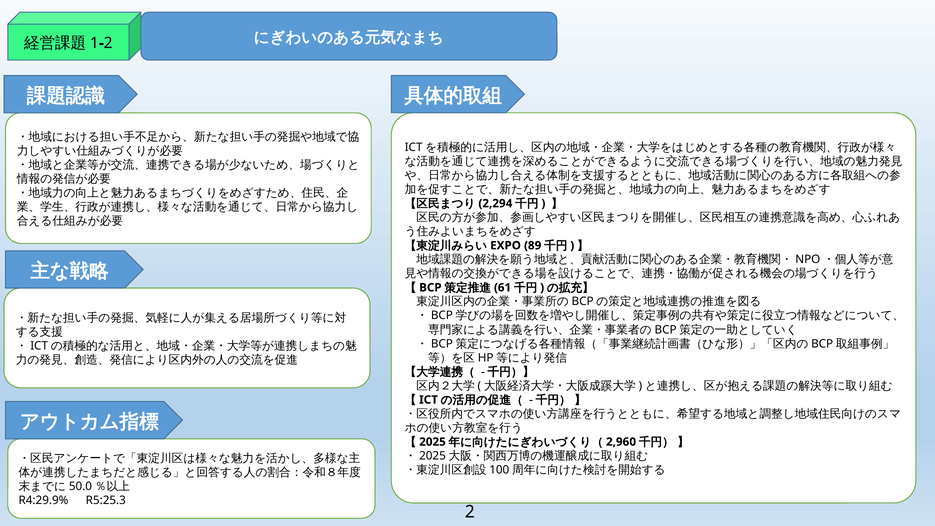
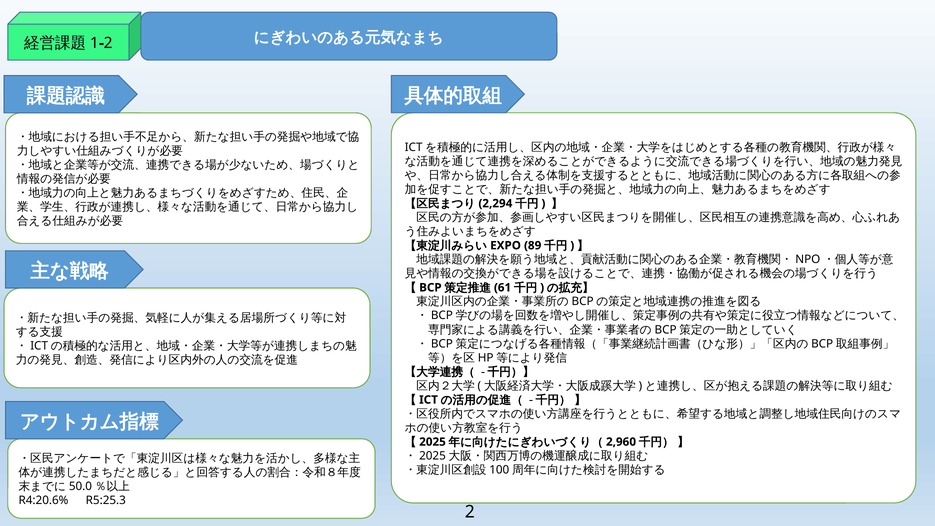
R4:29.9%: R4:29.9% -> R4:20.6%
